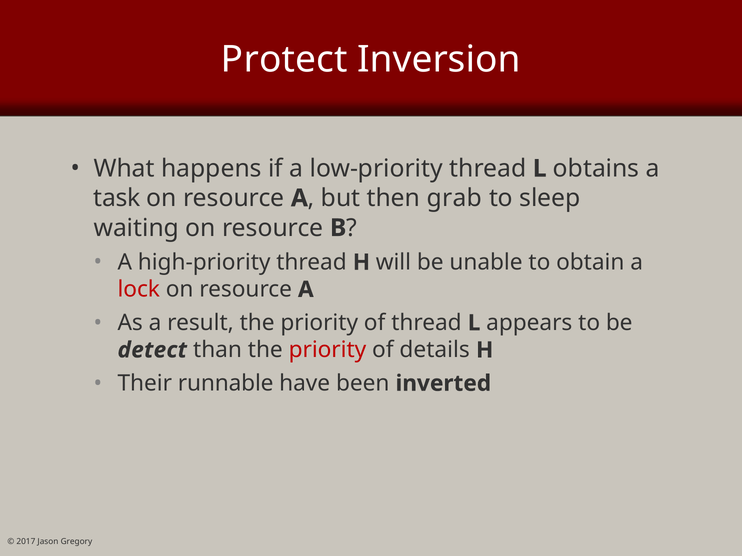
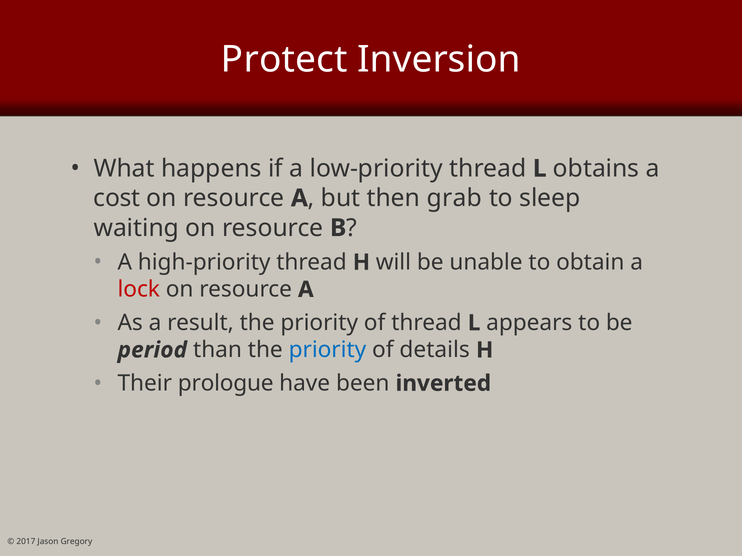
task: task -> cost
detect: detect -> period
priority at (327, 350) colour: red -> blue
runnable: runnable -> prologue
